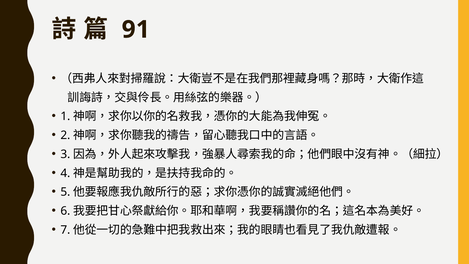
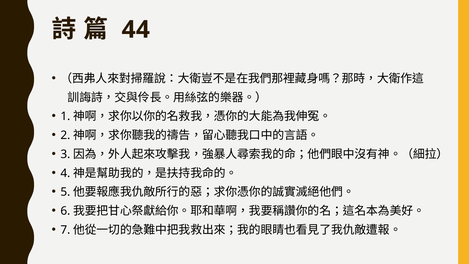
91: 91 -> 44
